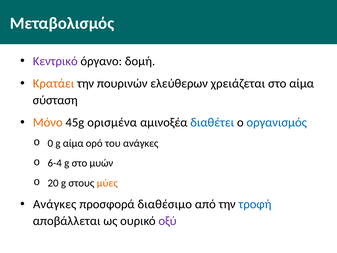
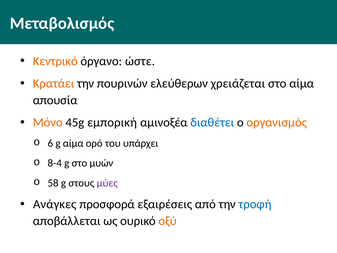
Κεντρικό colour: purple -> orange
δομή: δομή -> ώστε
σύσταση: σύσταση -> απουσία
ορισμένα: ορισμένα -> εμπορική
οργανισμός colour: blue -> orange
0: 0 -> 6
του ανάγκες: ανάγκες -> υπάρχει
6-4: 6-4 -> 8-4
20: 20 -> 58
μύες colour: orange -> purple
διαθέσιμο: διαθέσιμο -> εξαιρέσεις
οξύ colour: purple -> orange
